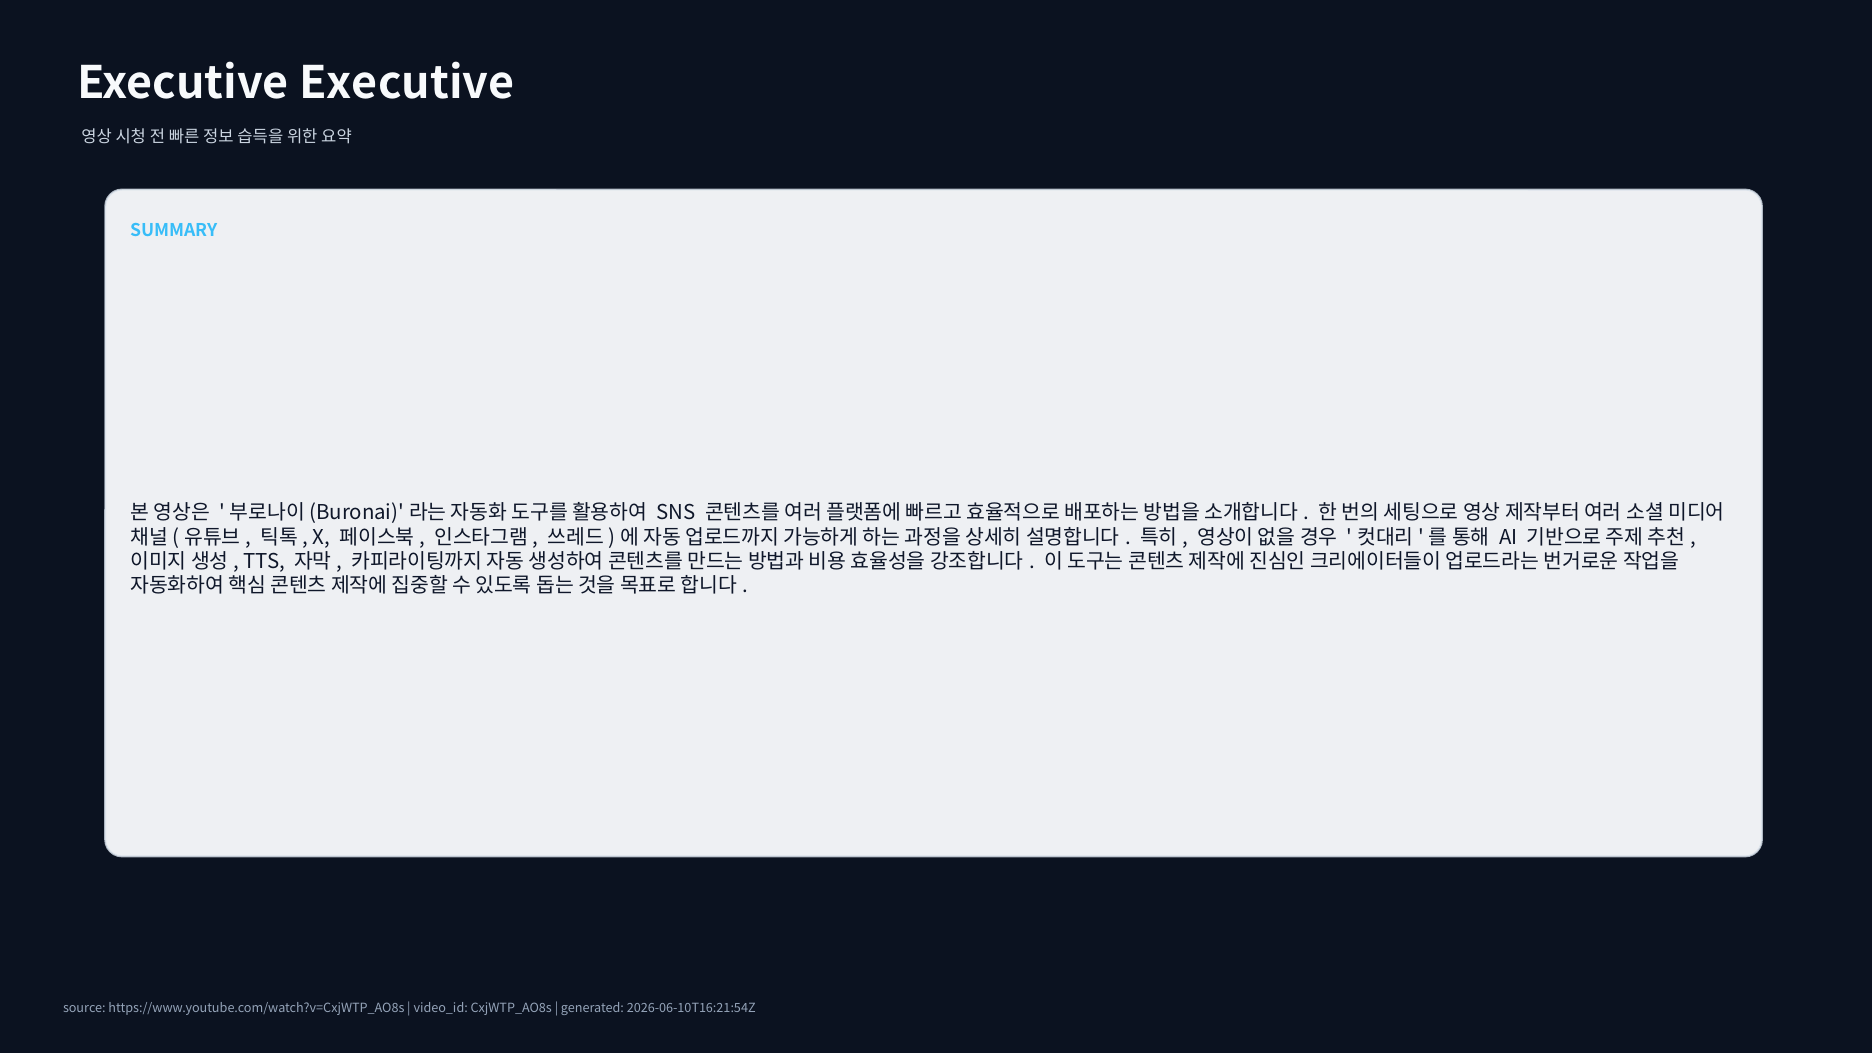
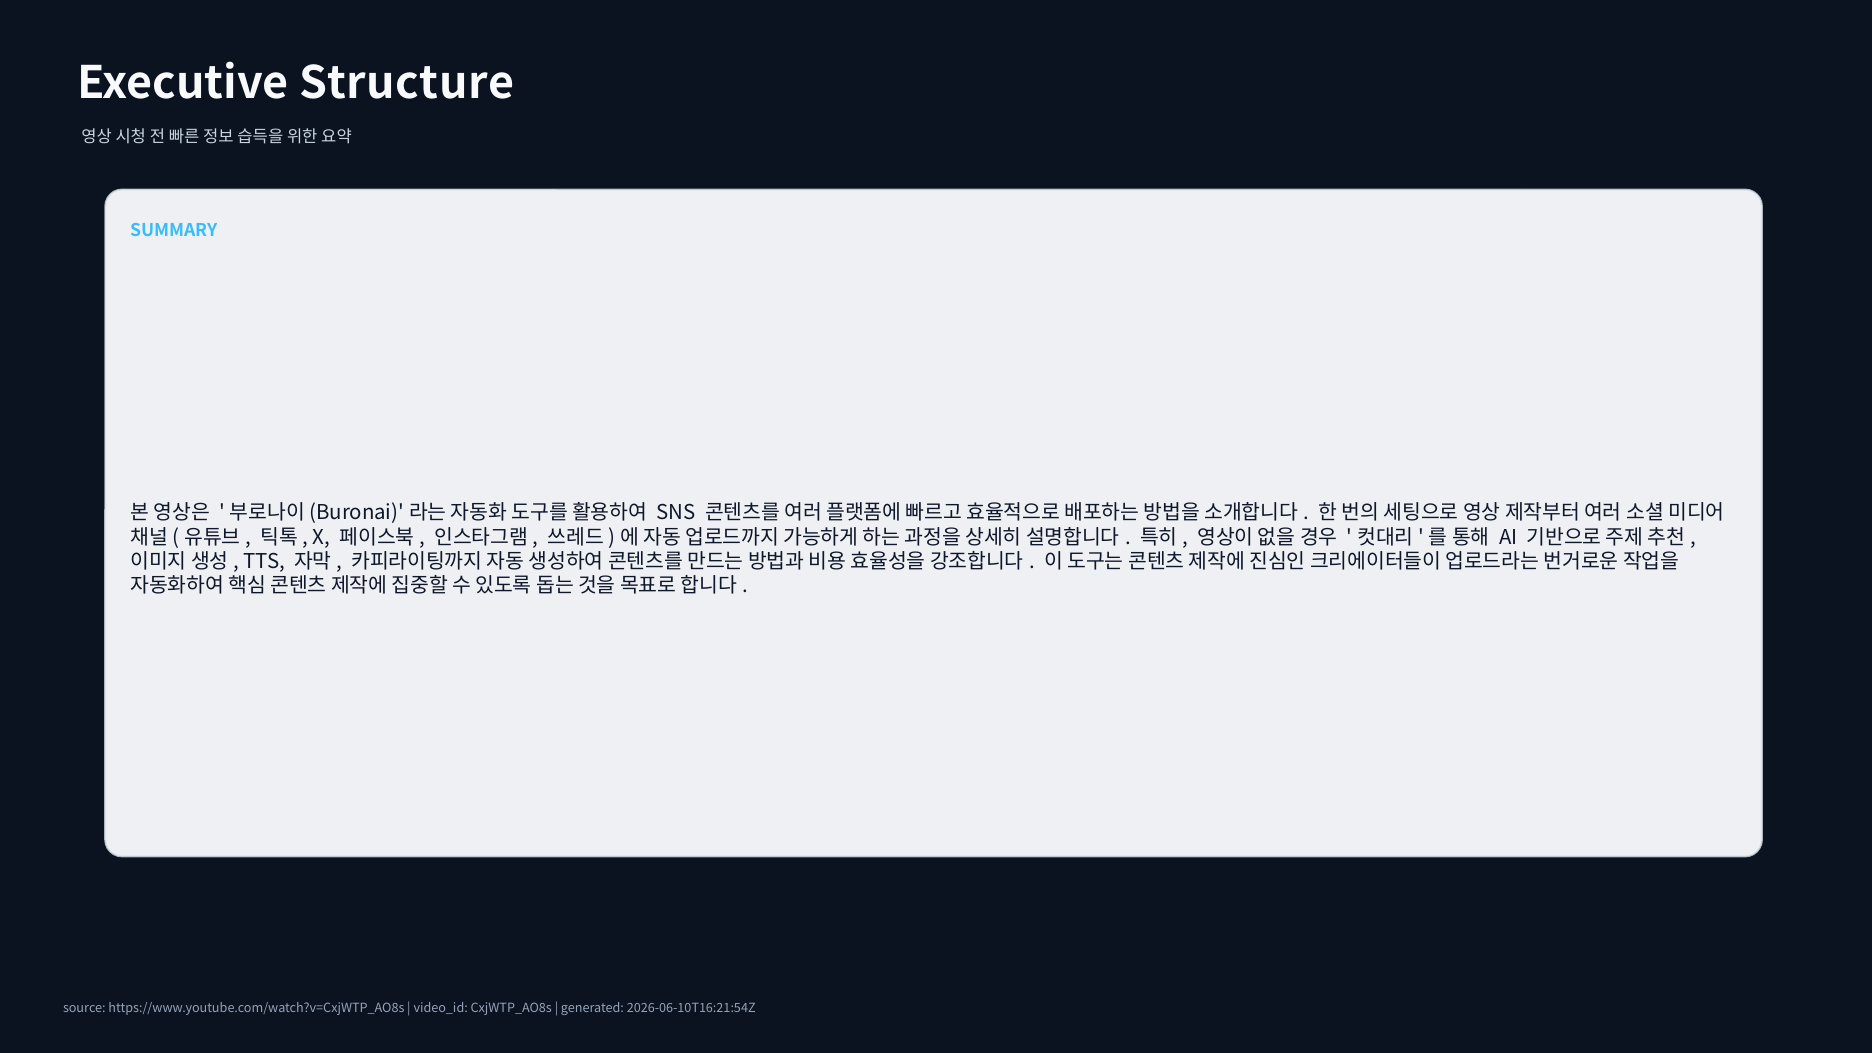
Executive Executive: Executive -> Structure
